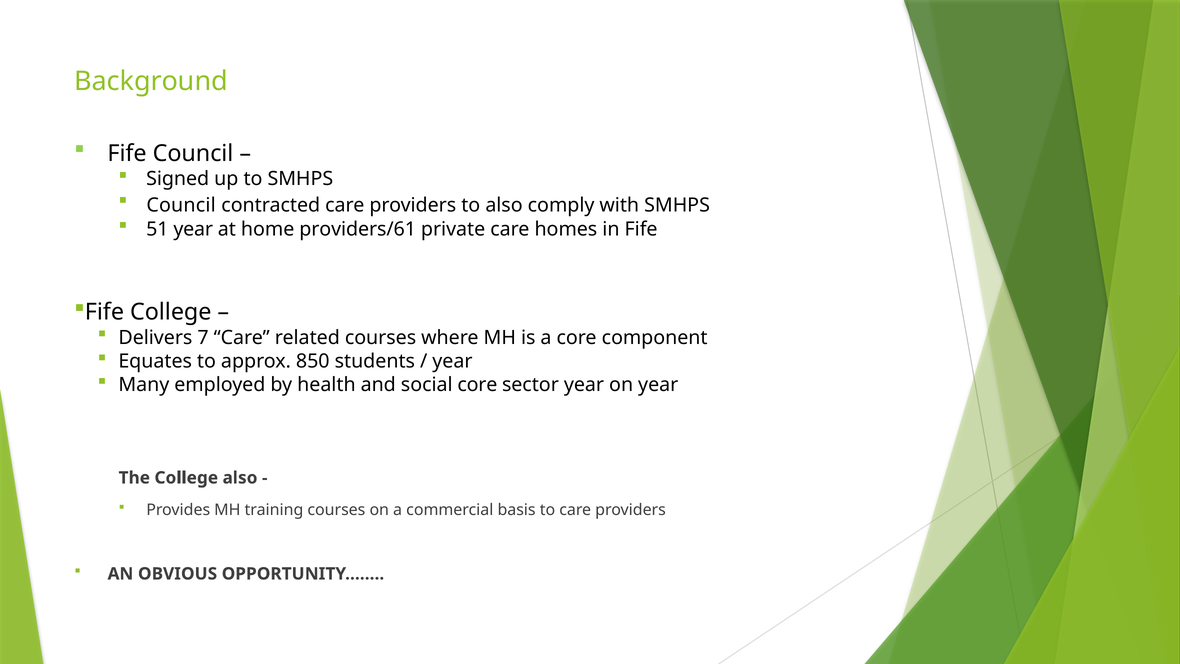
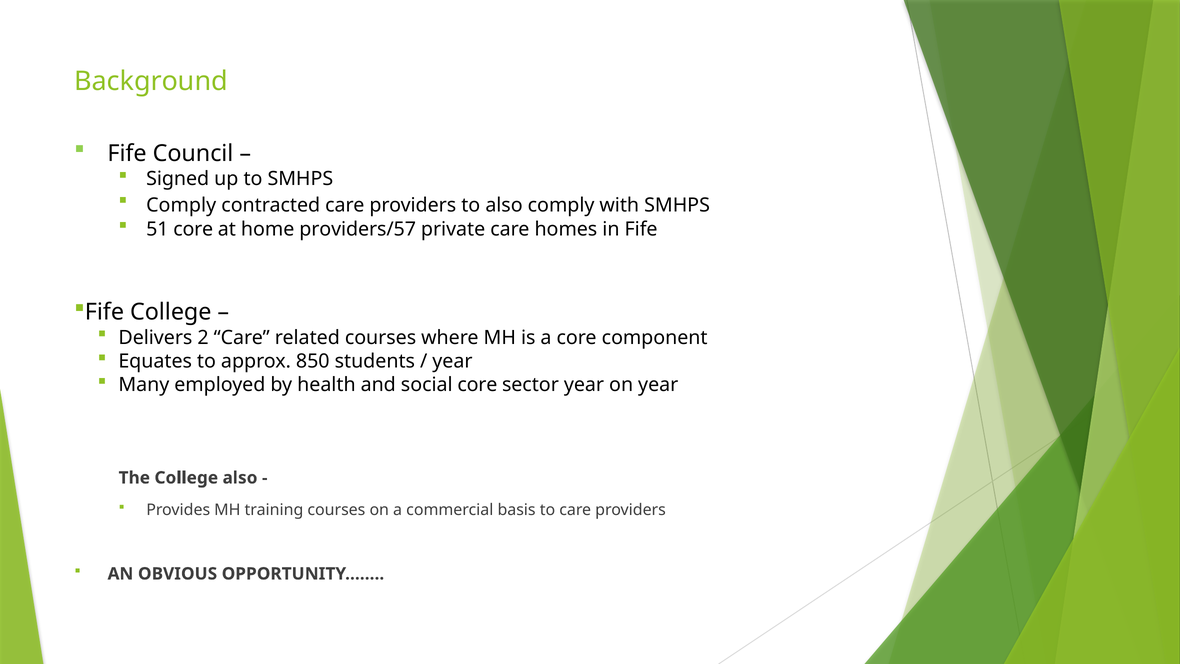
Council at (181, 205): Council -> Comply
51 year: year -> core
providers/61: providers/61 -> providers/57
7: 7 -> 2
